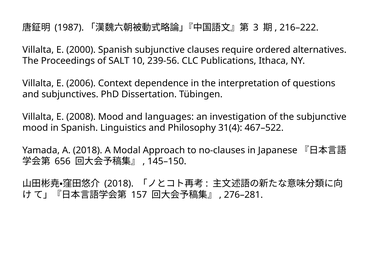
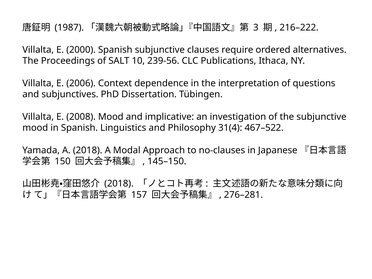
languages: languages -> implicative
656: 656 -> 150
